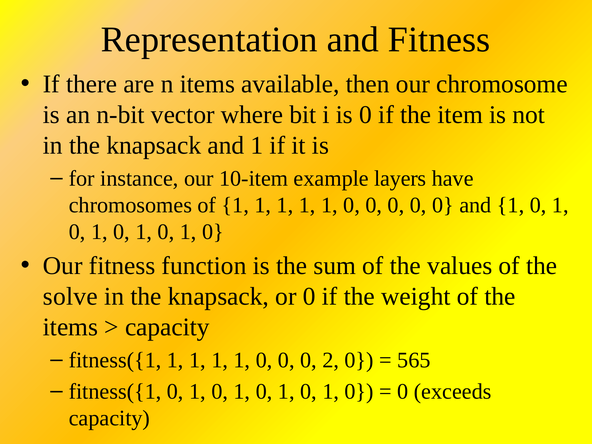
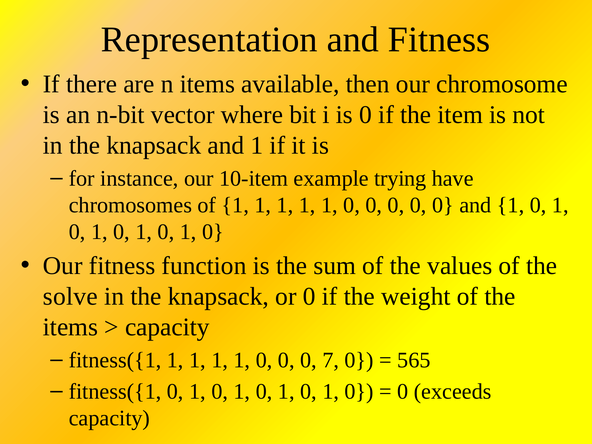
layers: layers -> trying
2: 2 -> 7
